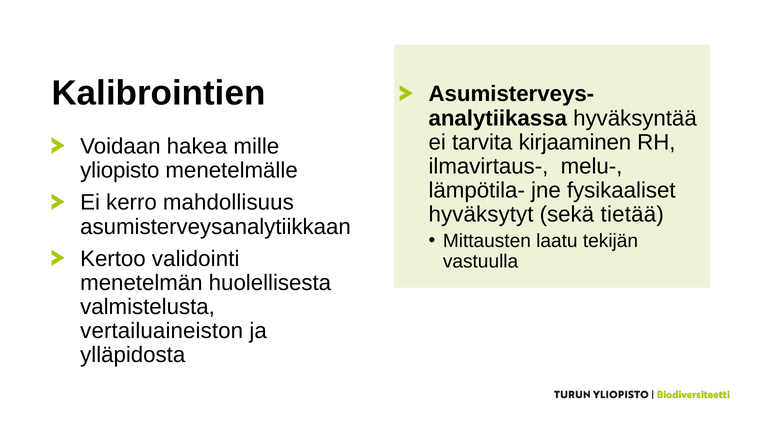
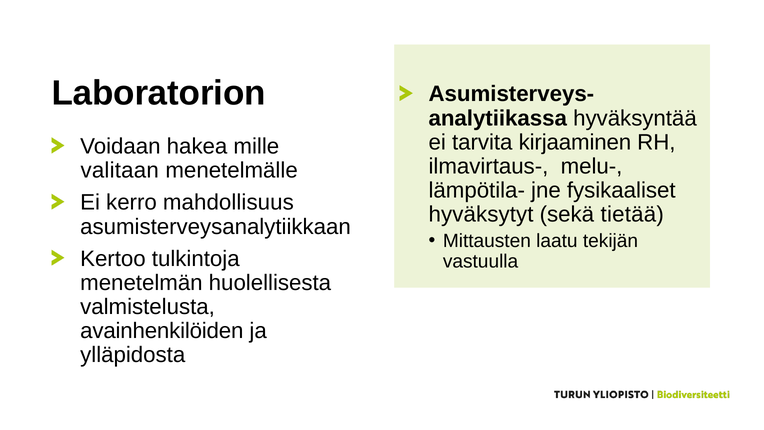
Kalibrointien: Kalibrointien -> Laboratorion
yliopisto: yliopisto -> valitaan
validointi: validointi -> tulkintoja
vertailuaineiston: vertailuaineiston -> avainhenkilöiden
